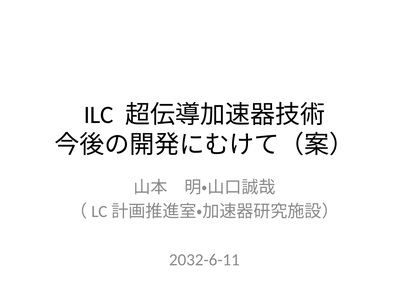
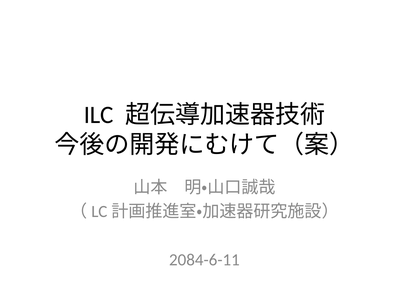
2032-6-11: 2032-6-11 -> 2084-6-11
